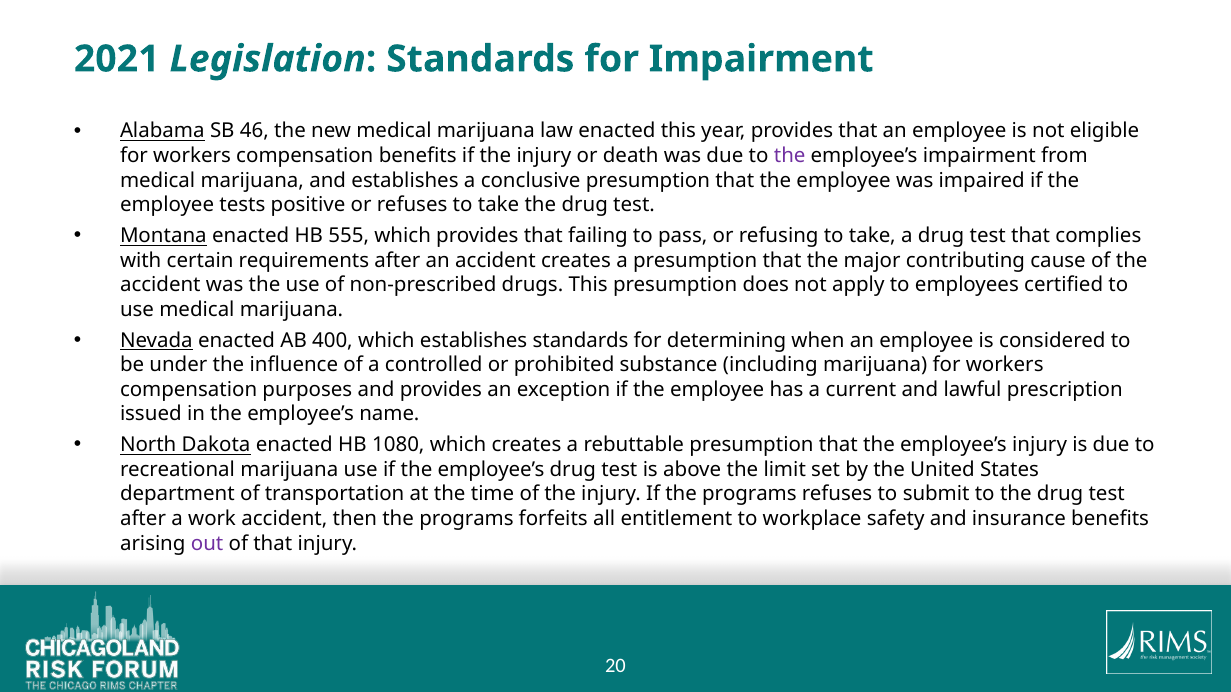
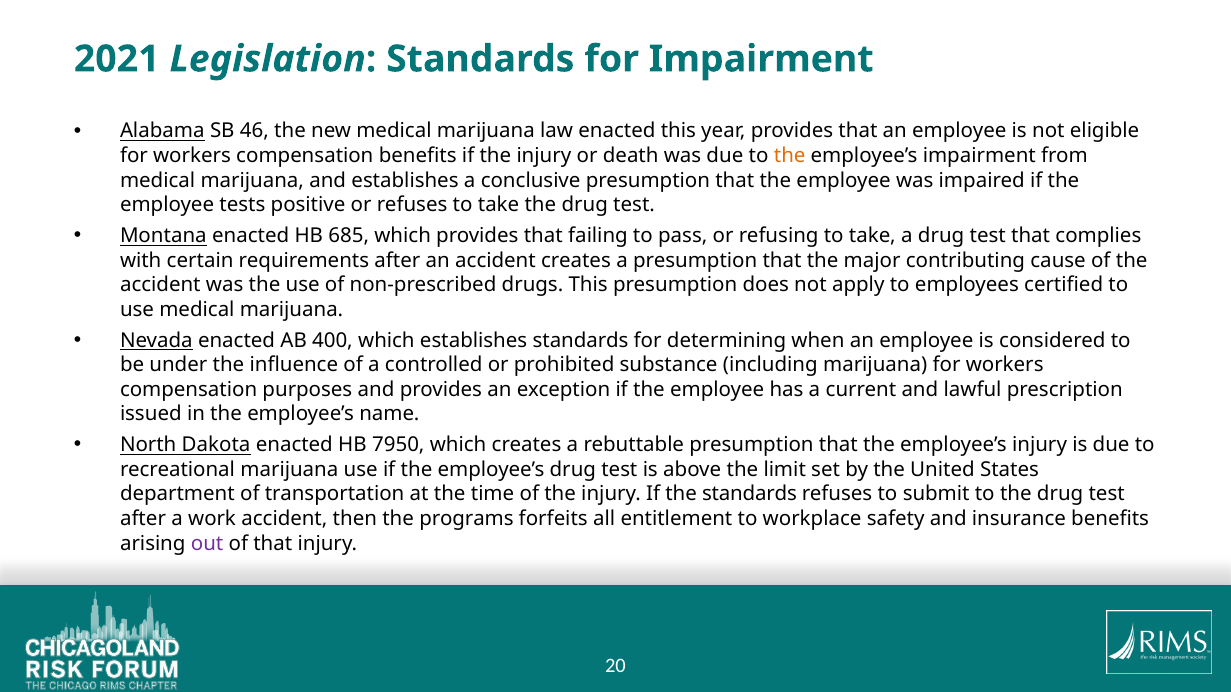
the at (790, 156) colour: purple -> orange
555: 555 -> 685
1080: 1080 -> 7950
If the programs: programs -> standards
